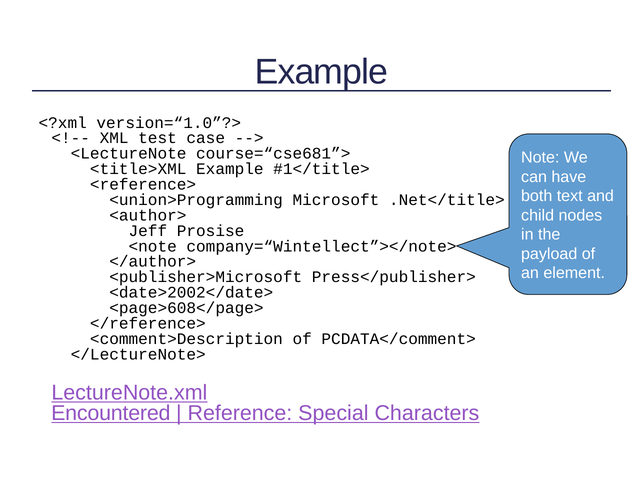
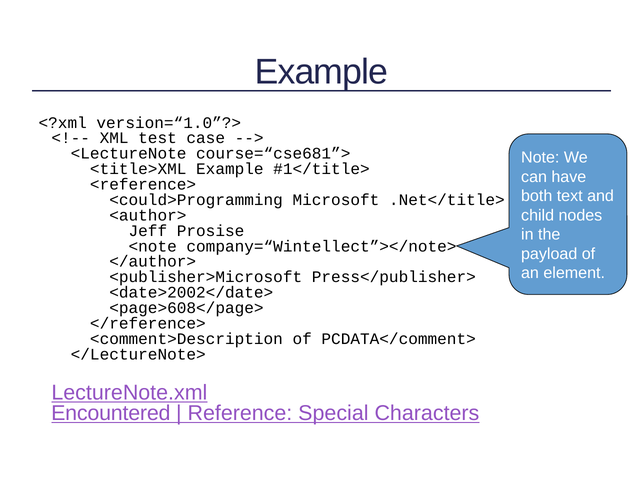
<union>Programming: <union>Programming -> <could>Programming
